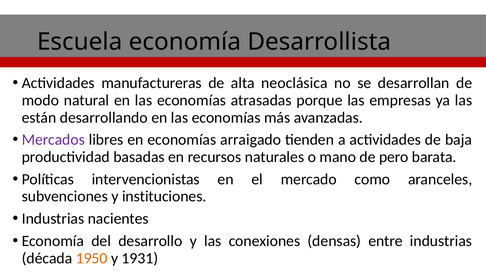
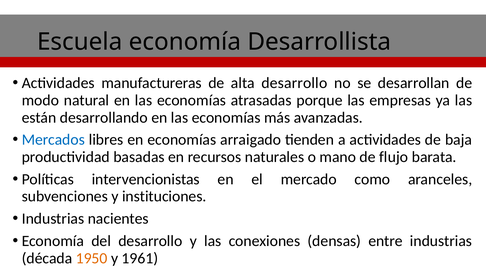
alta neoclásica: neoclásica -> desarrollo
Mercados colour: purple -> blue
pero: pero -> flujo
1931: 1931 -> 1961
